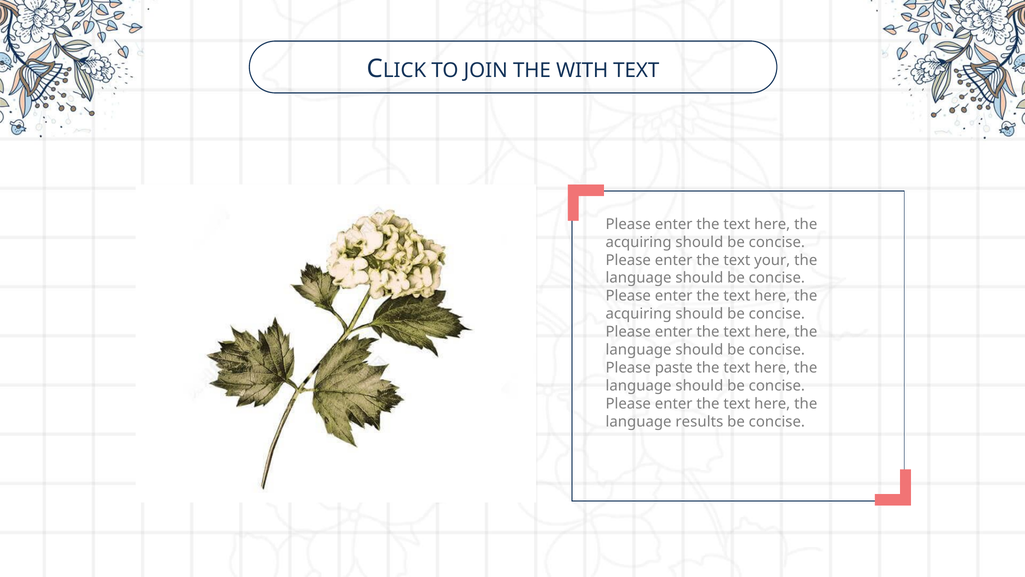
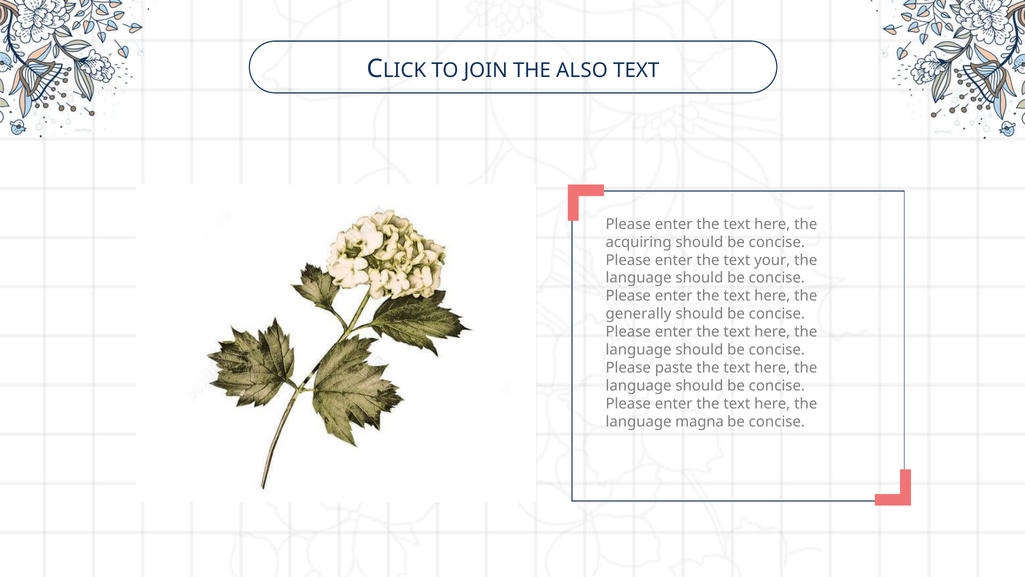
WITH: WITH -> ALSO
acquiring at (639, 314): acquiring -> generally
results: results -> magna
